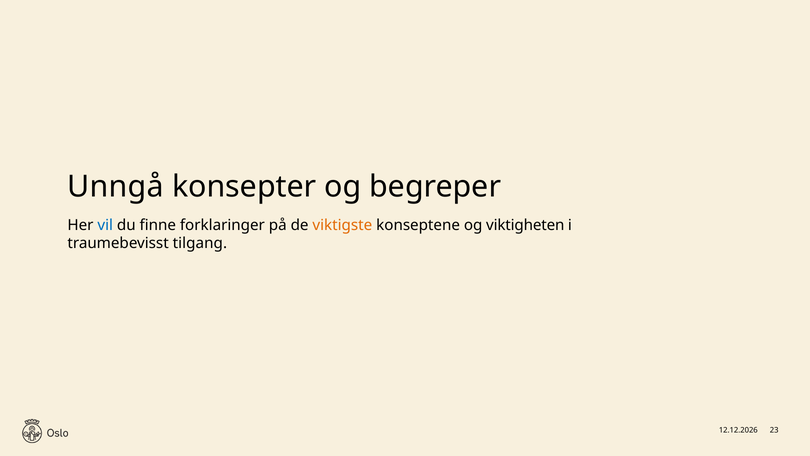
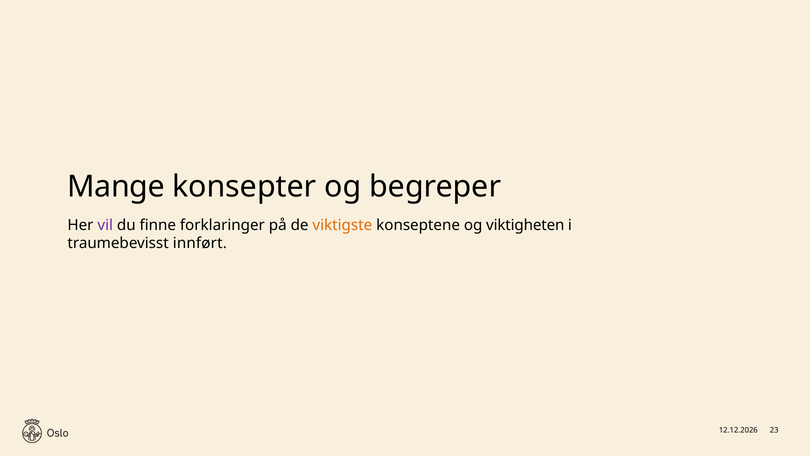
Unngå: Unngå -> Mange
vil colour: blue -> purple
tilgang: tilgang -> innført
